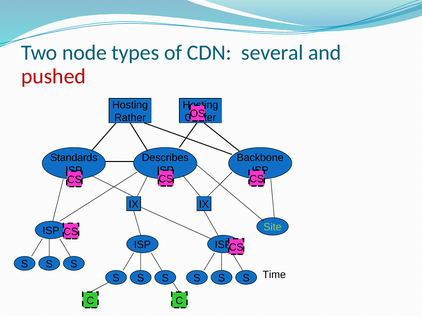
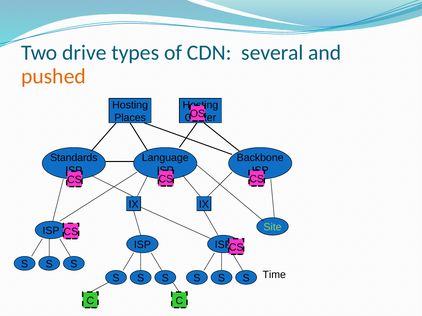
node: node -> drive
pushed colour: red -> orange
Rather: Rather -> Places
Describes: Describes -> Language
